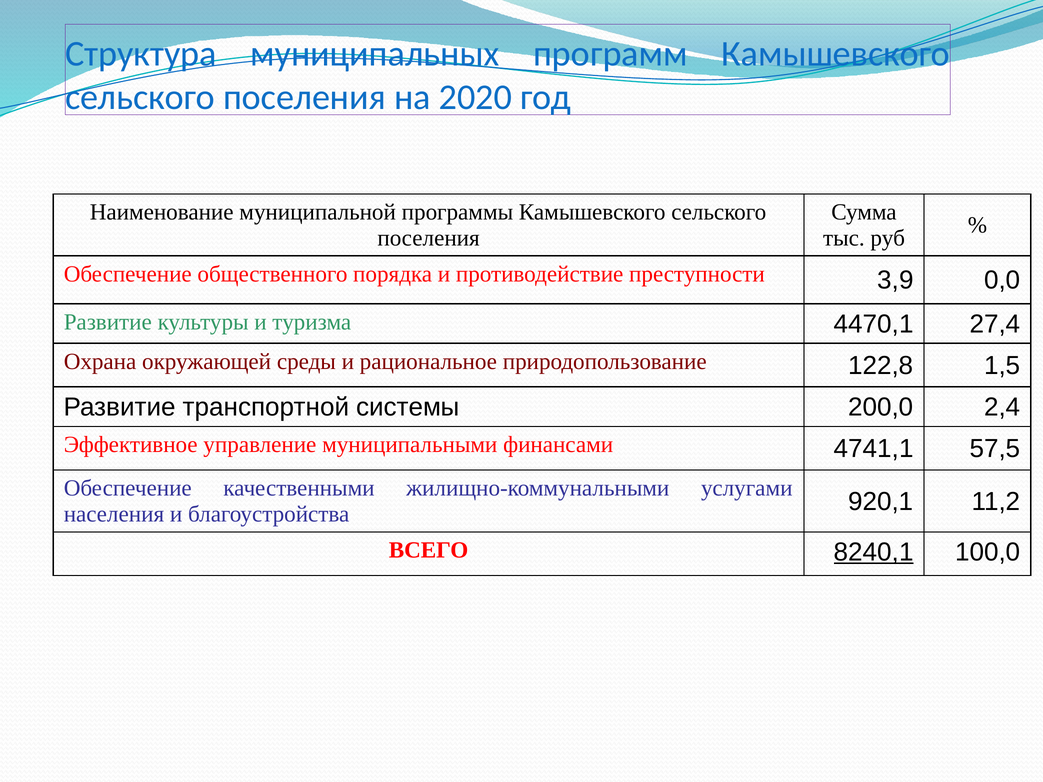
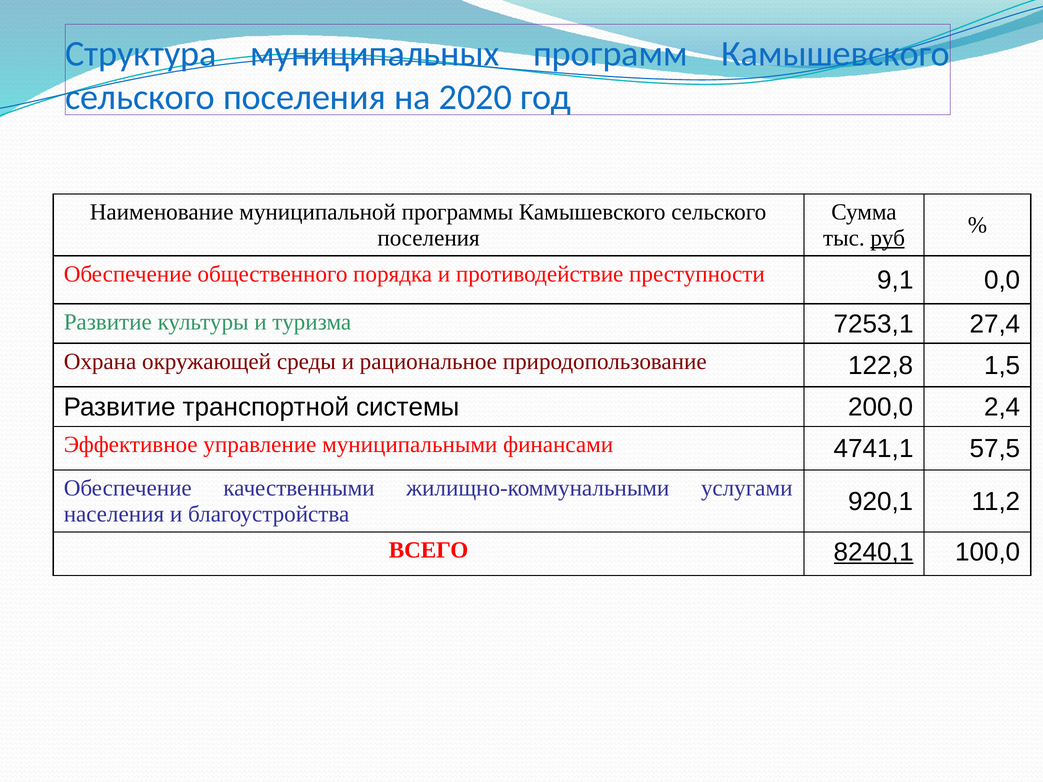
руб underline: none -> present
3,9: 3,9 -> 9,1
4470,1: 4470,1 -> 7253,1
